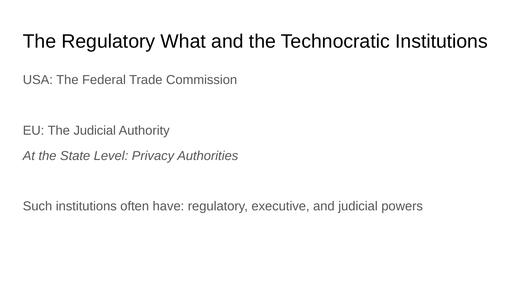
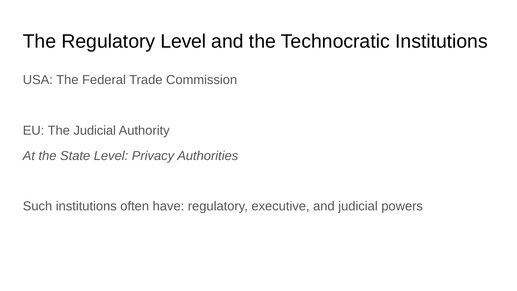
Regulatory What: What -> Level
